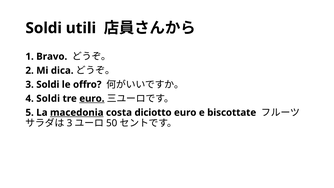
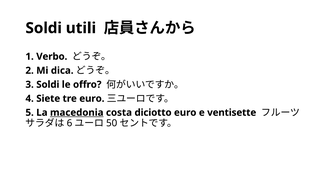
Bravo: Bravo -> Verbo
4 Soldi: Soldi -> Siete
euro at (92, 98) underline: present -> none
biscottate: biscottate -> ventisette
3 at (69, 123): 3 -> 6
